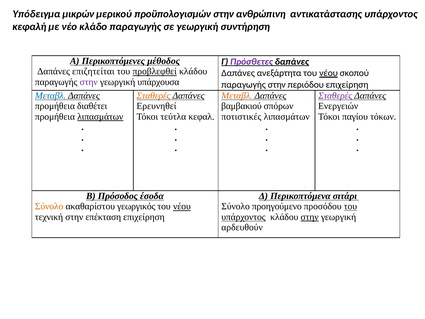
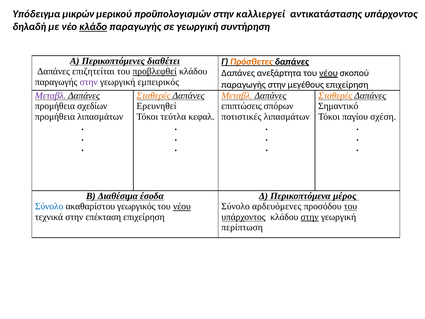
ανθρώπινη: ανθρώπινη -> καλλιεργεί
κεφαλή: κεφαλή -> δηλαδή
κλάδο underline: none -> present
μέθοδος: μέθοδος -> διαθέτει
Πρόσθετες colour: purple -> orange
υπάρχουσα: υπάρχουσα -> εμπειρικός
περιόδου: περιόδου -> μεγέθους
Μεταβλ at (50, 96) colour: blue -> purple
Σταθερές at (335, 96) colour: purple -> orange
διαθέτει: διαθέτει -> σχεδίων
βαμβακιού: βαμβακιού -> επιπτώσεις
Ενεργειών: Ενεργειών -> Σημαντικό
λιπασμάτων at (100, 117) underline: present -> none
τόκων: τόκων -> σχέση
Πρόσοδος: Πρόσοδος -> Διαθέσιμα
σιτάρι: σιτάρι -> μέρος
Σύνολο at (49, 206) colour: orange -> blue
προηγούμενο: προηγούμενο -> αρδευόμενες
τεχνική: τεχνική -> τεχνικά
αρδευθούν: αρδευθούν -> περίπτωση
